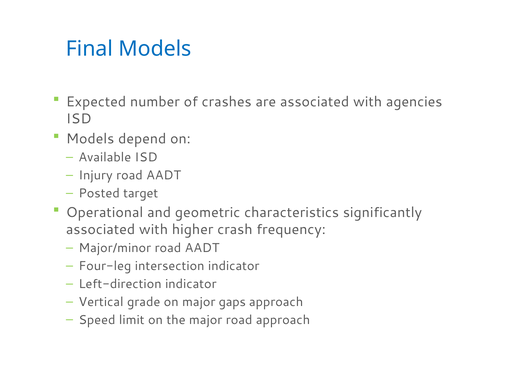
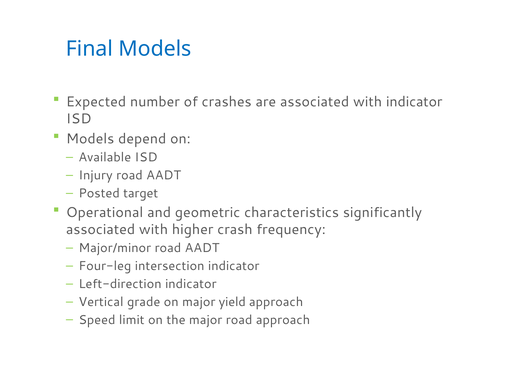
with agencies: agencies -> indicator
gaps: gaps -> yield
